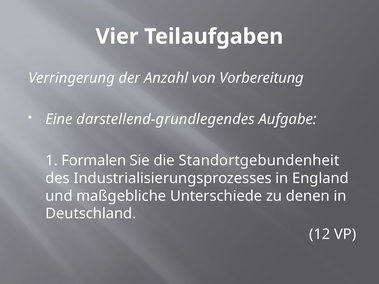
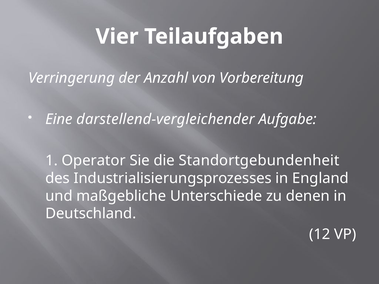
darstellend-grundlegendes: darstellend-grundlegendes -> darstellend-vergleichender
Formalen: Formalen -> Operator
